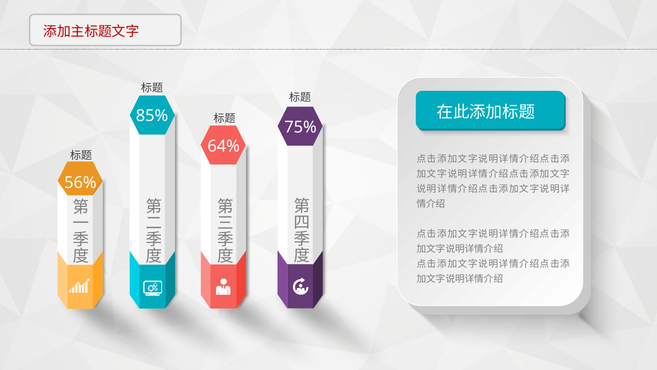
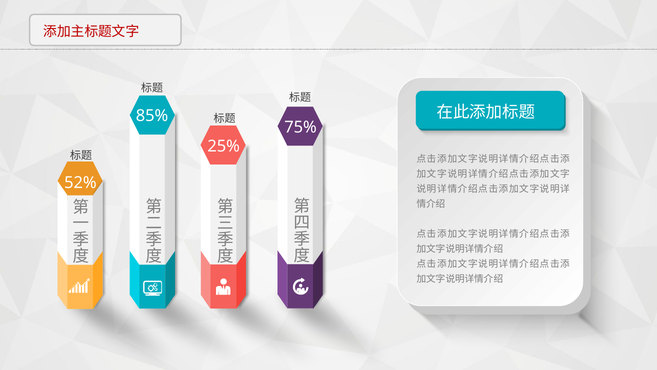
64%: 64% -> 25%
56%: 56% -> 52%
